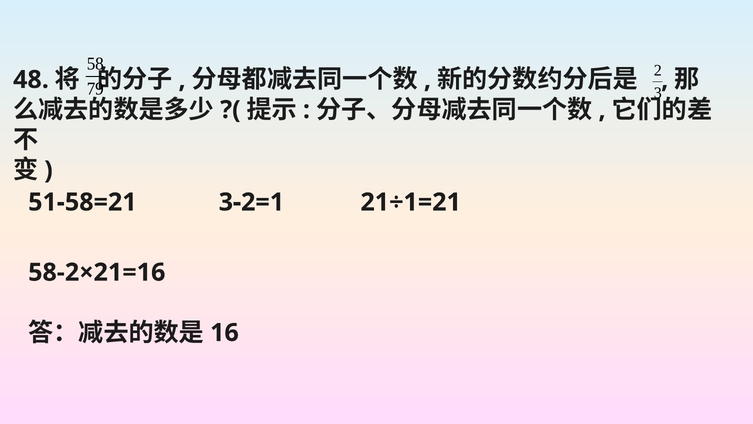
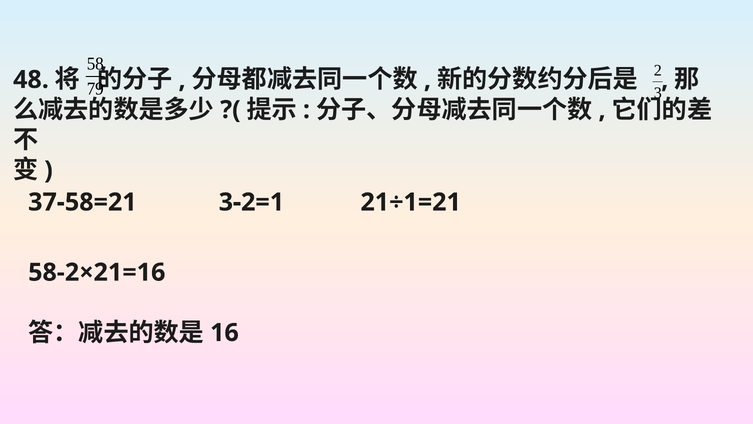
51-58=21: 51-58=21 -> 37-58=21
